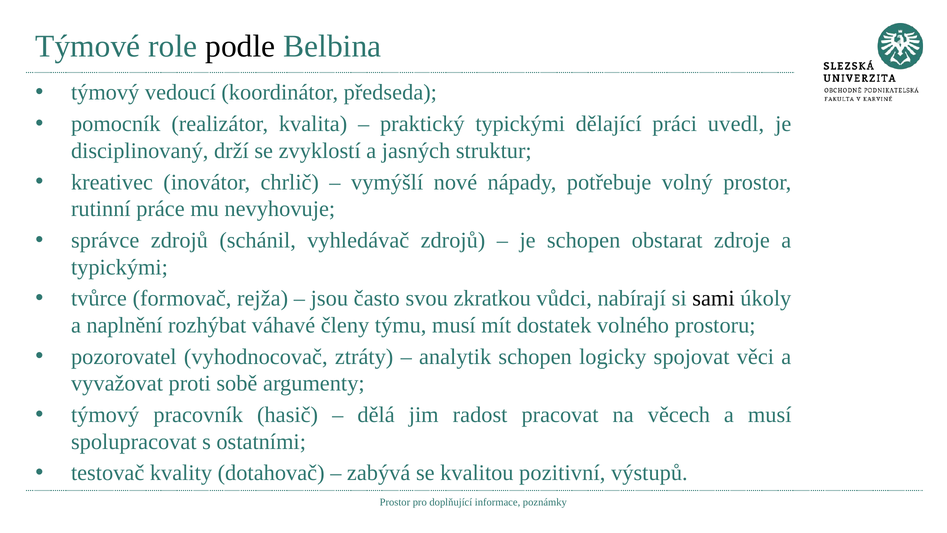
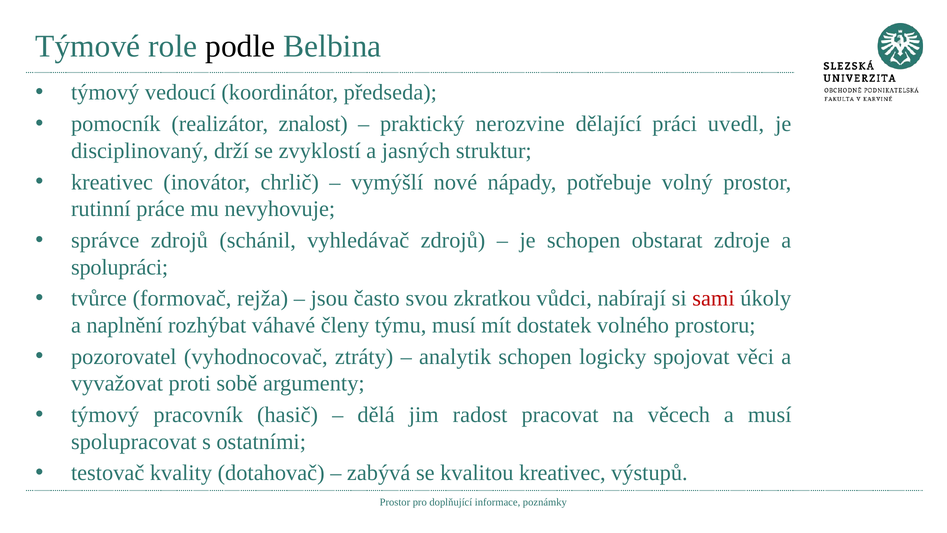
kvalita: kvalita -> znalost
praktický typickými: typickými -> nerozvine
typickými at (119, 267): typickými -> spolupráci
sami colour: black -> red
kvalitou pozitivní: pozitivní -> kreativec
